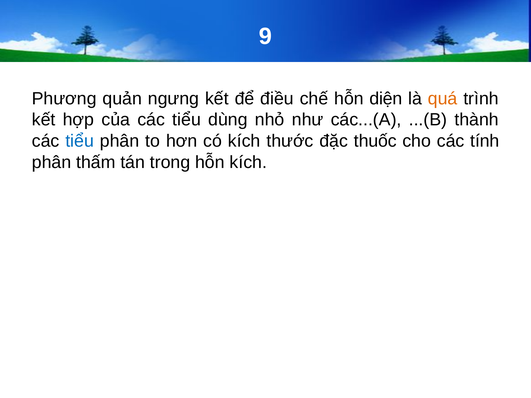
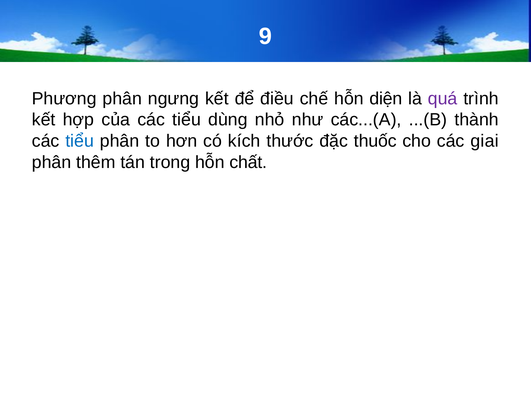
Phương quản: quản -> phân
quá colour: orange -> purple
tính: tính -> giai
thấm: thấm -> thêm
hỗn kích: kích -> chất
